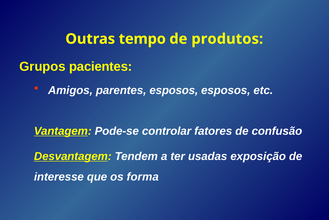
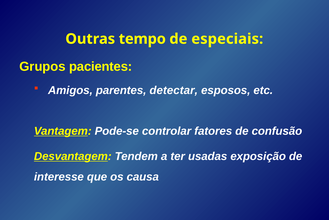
produtos: produtos -> especiais
parentes esposos: esposos -> detectar
forma: forma -> causa
